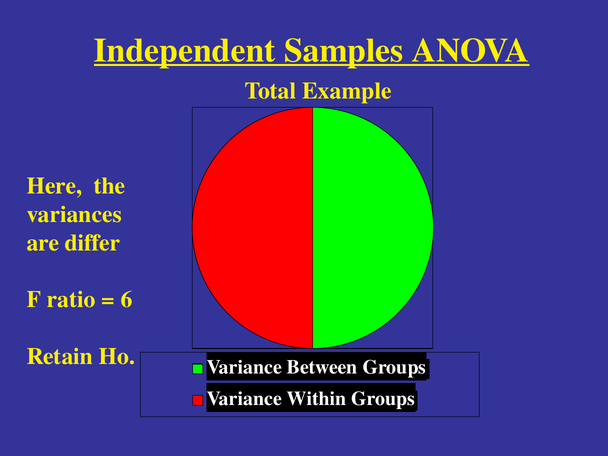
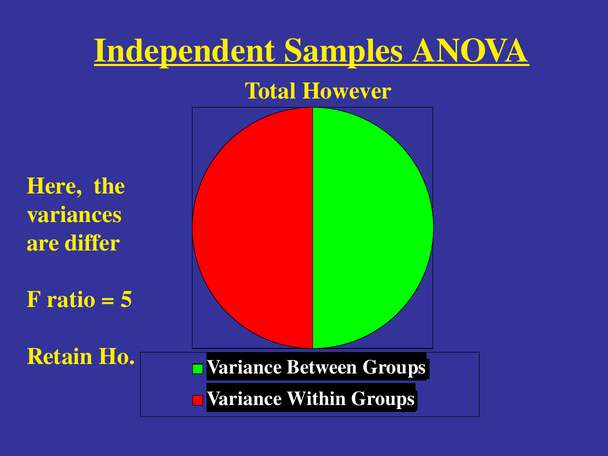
Example: Example -> However
6: 6 -> 5
